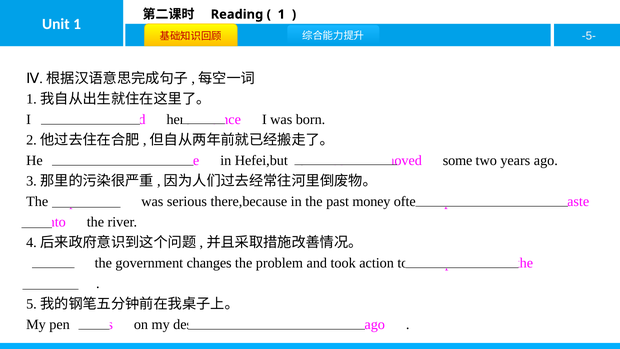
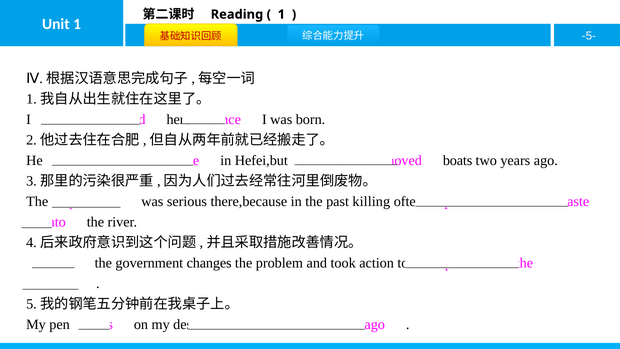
some: some -> boats
money: money -> killing
